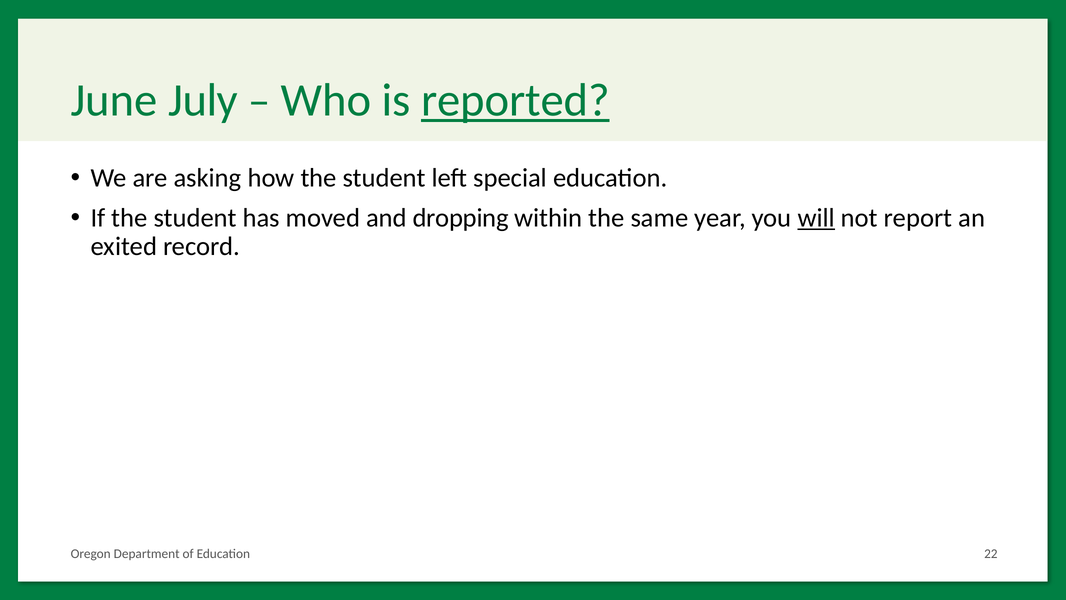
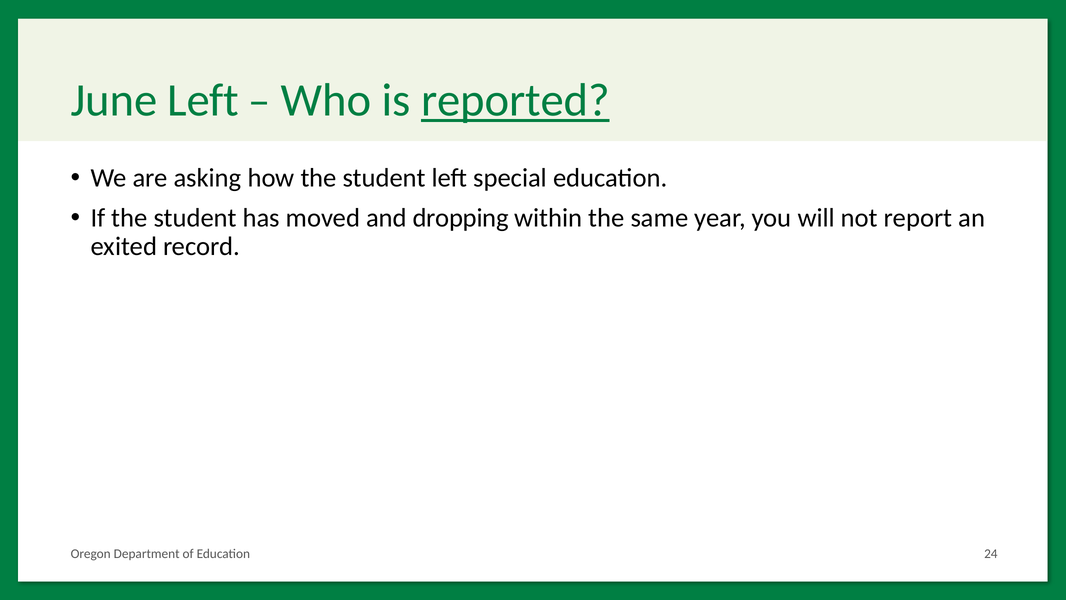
June July: July -> Left
will underline: present -> none
22: 22 -> 24
